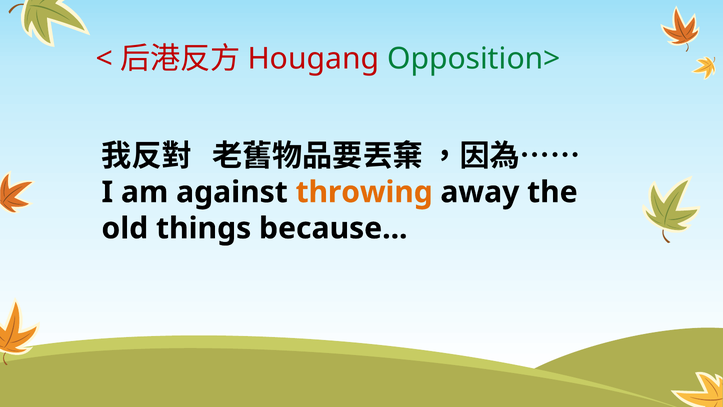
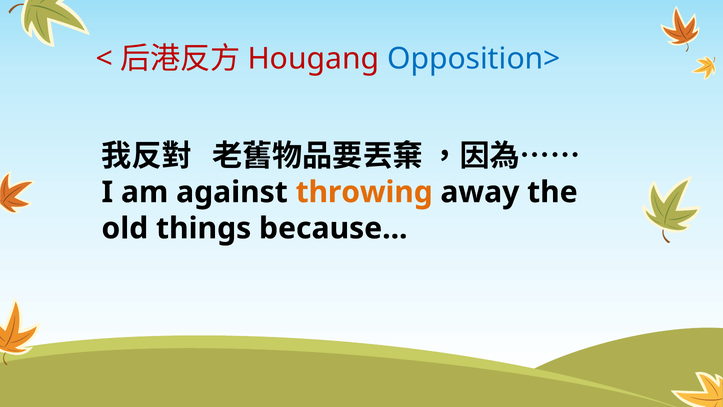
Opposition> colour: green -> blue
